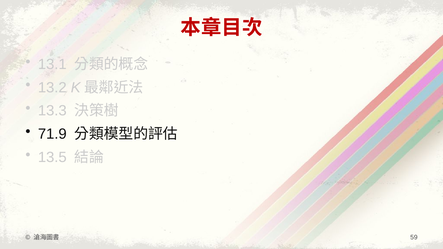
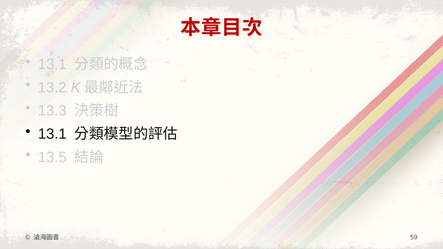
71.9 at (52, 134): 71.9 -> 13.1
